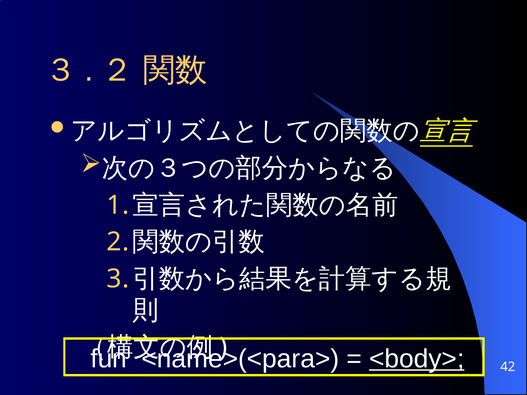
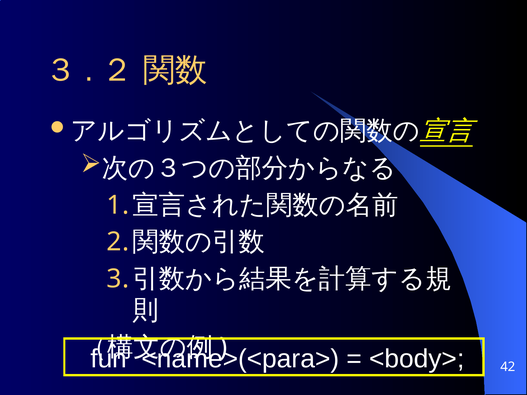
<body> underline: present -> none
